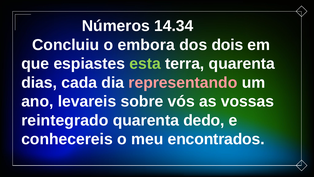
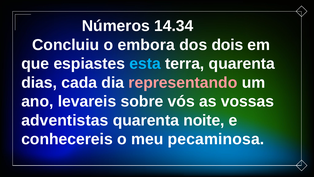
esta colour: light green -> light blue
reintegrado: reintegrado -> adventistas
dedo: dedo -> noite
encontrados: encontrados -> pecaminosa
